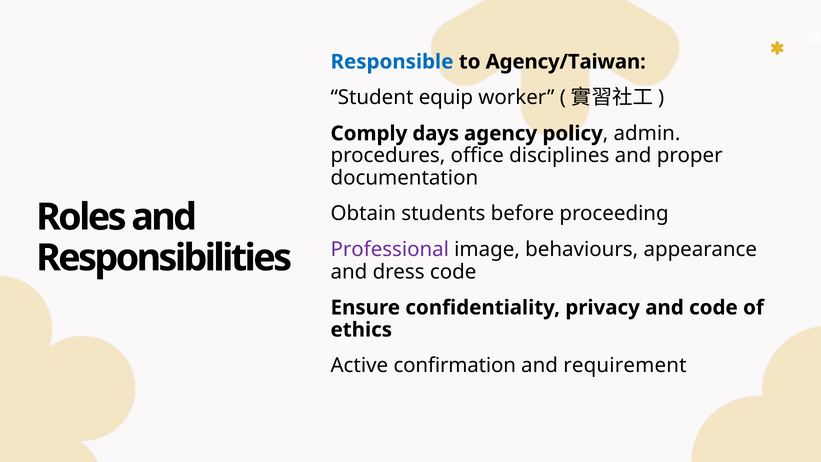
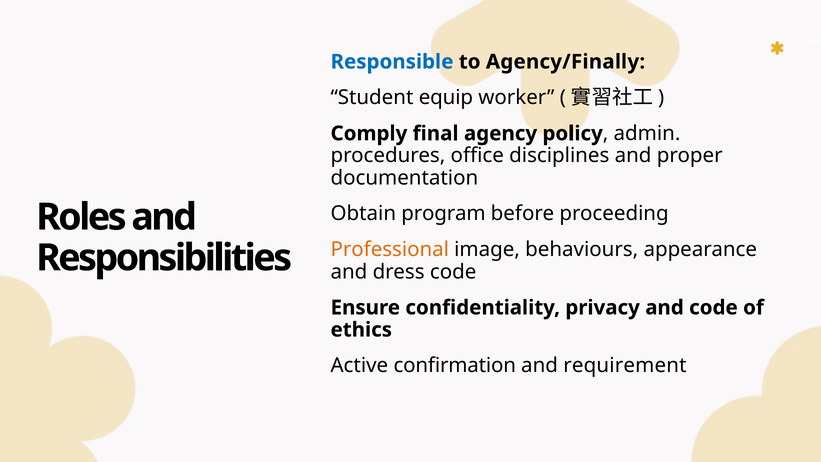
Agency/Taiwan: Agency/Taiwan -> Agency/Finally
days: days -> final
students: students -> program
Professional colour: purple -> orange
